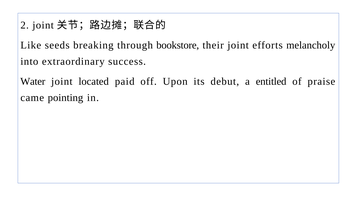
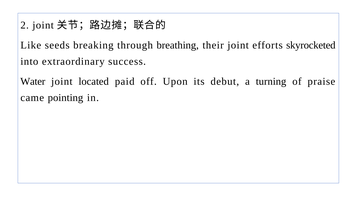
bookstore: bookstore -> breathing
melancholy: melancholy -> skyrocketed
entitled: entitled -> turning
